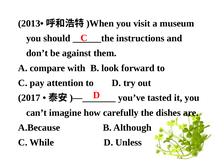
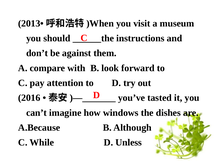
2017: 2017 -> 2016
carefully: carefully -> windows
